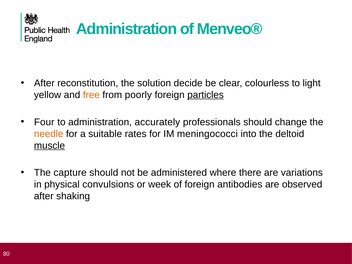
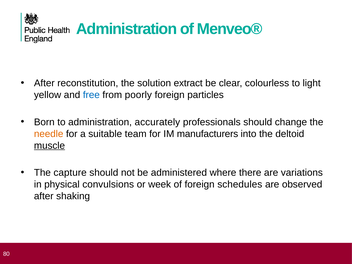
decide: decide -> extract
free colour: orange -> blue
particles underline: present -> none
Four: Four -> Born
rates: rates -> team
meningococci: meningococci -> manufacturers
antibodies: antibodies -> schedules
